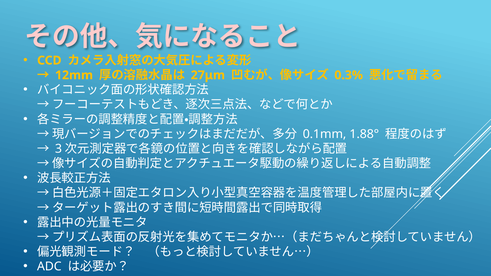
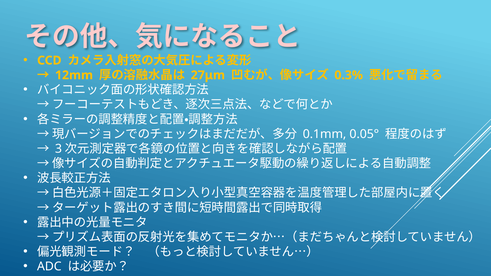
1.88°: 1.88° -> 0.05°
